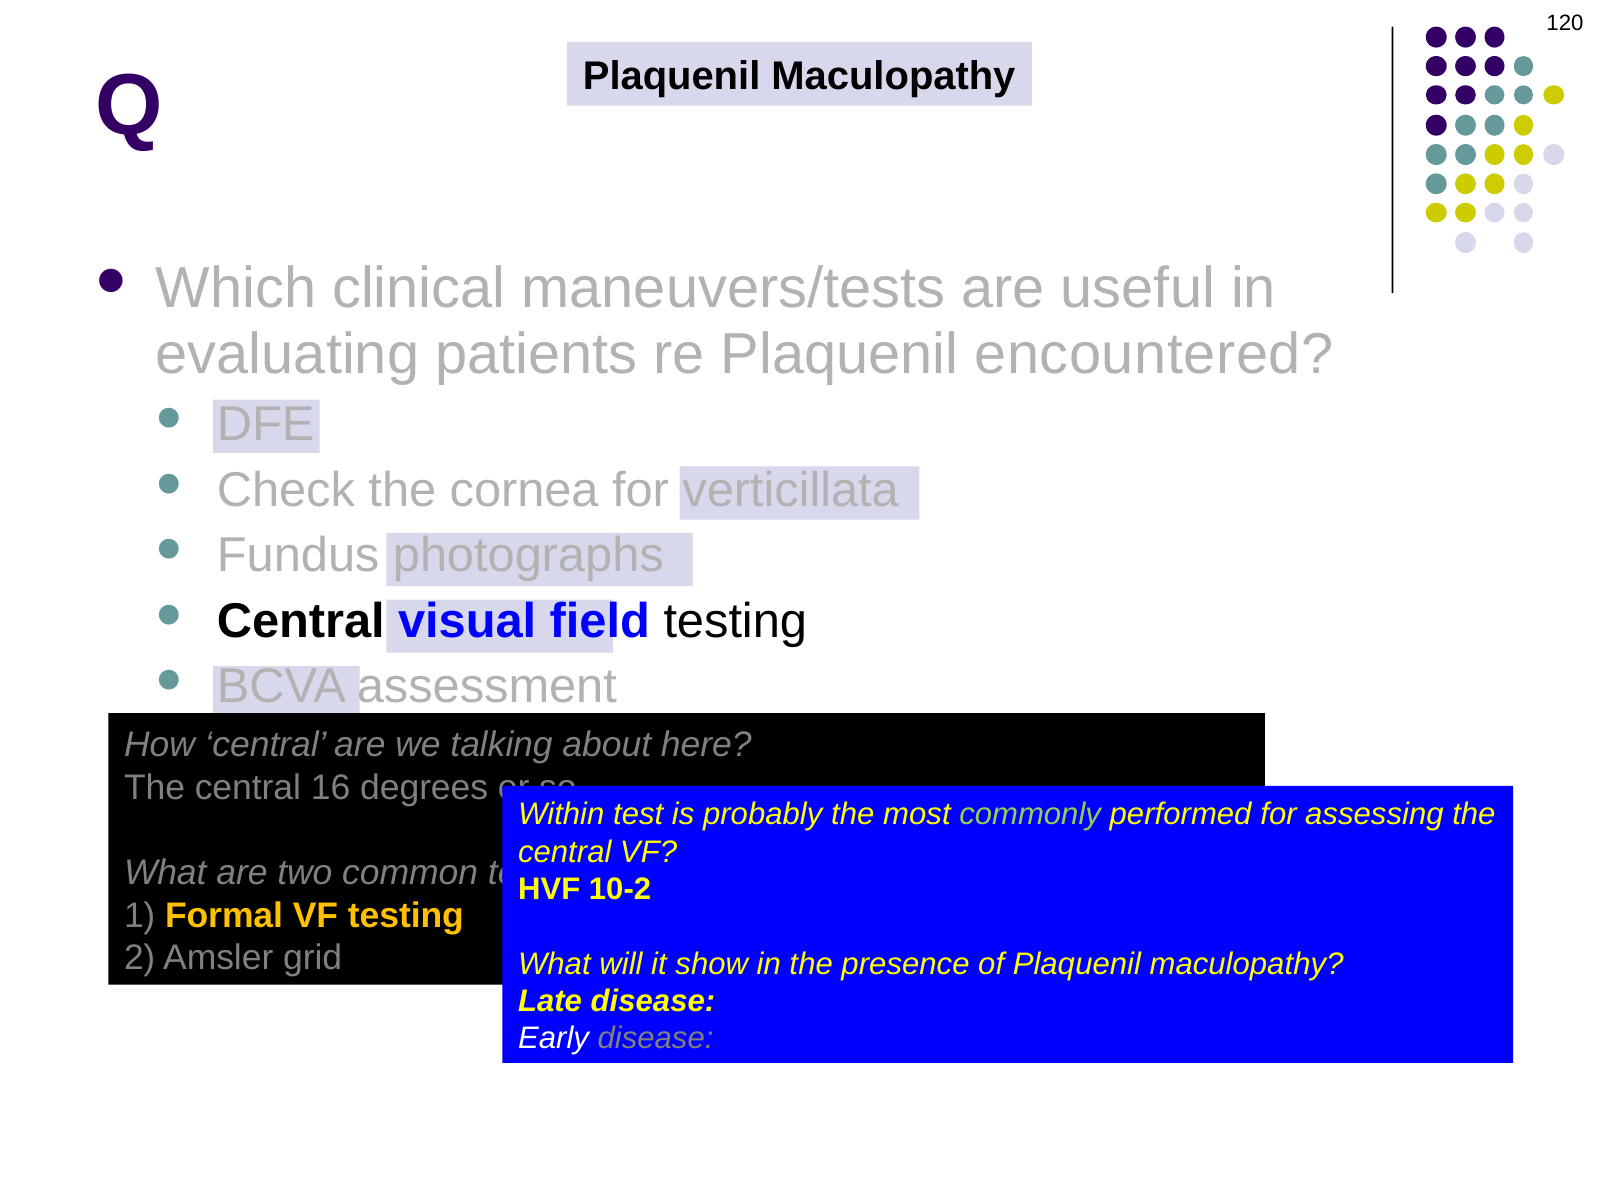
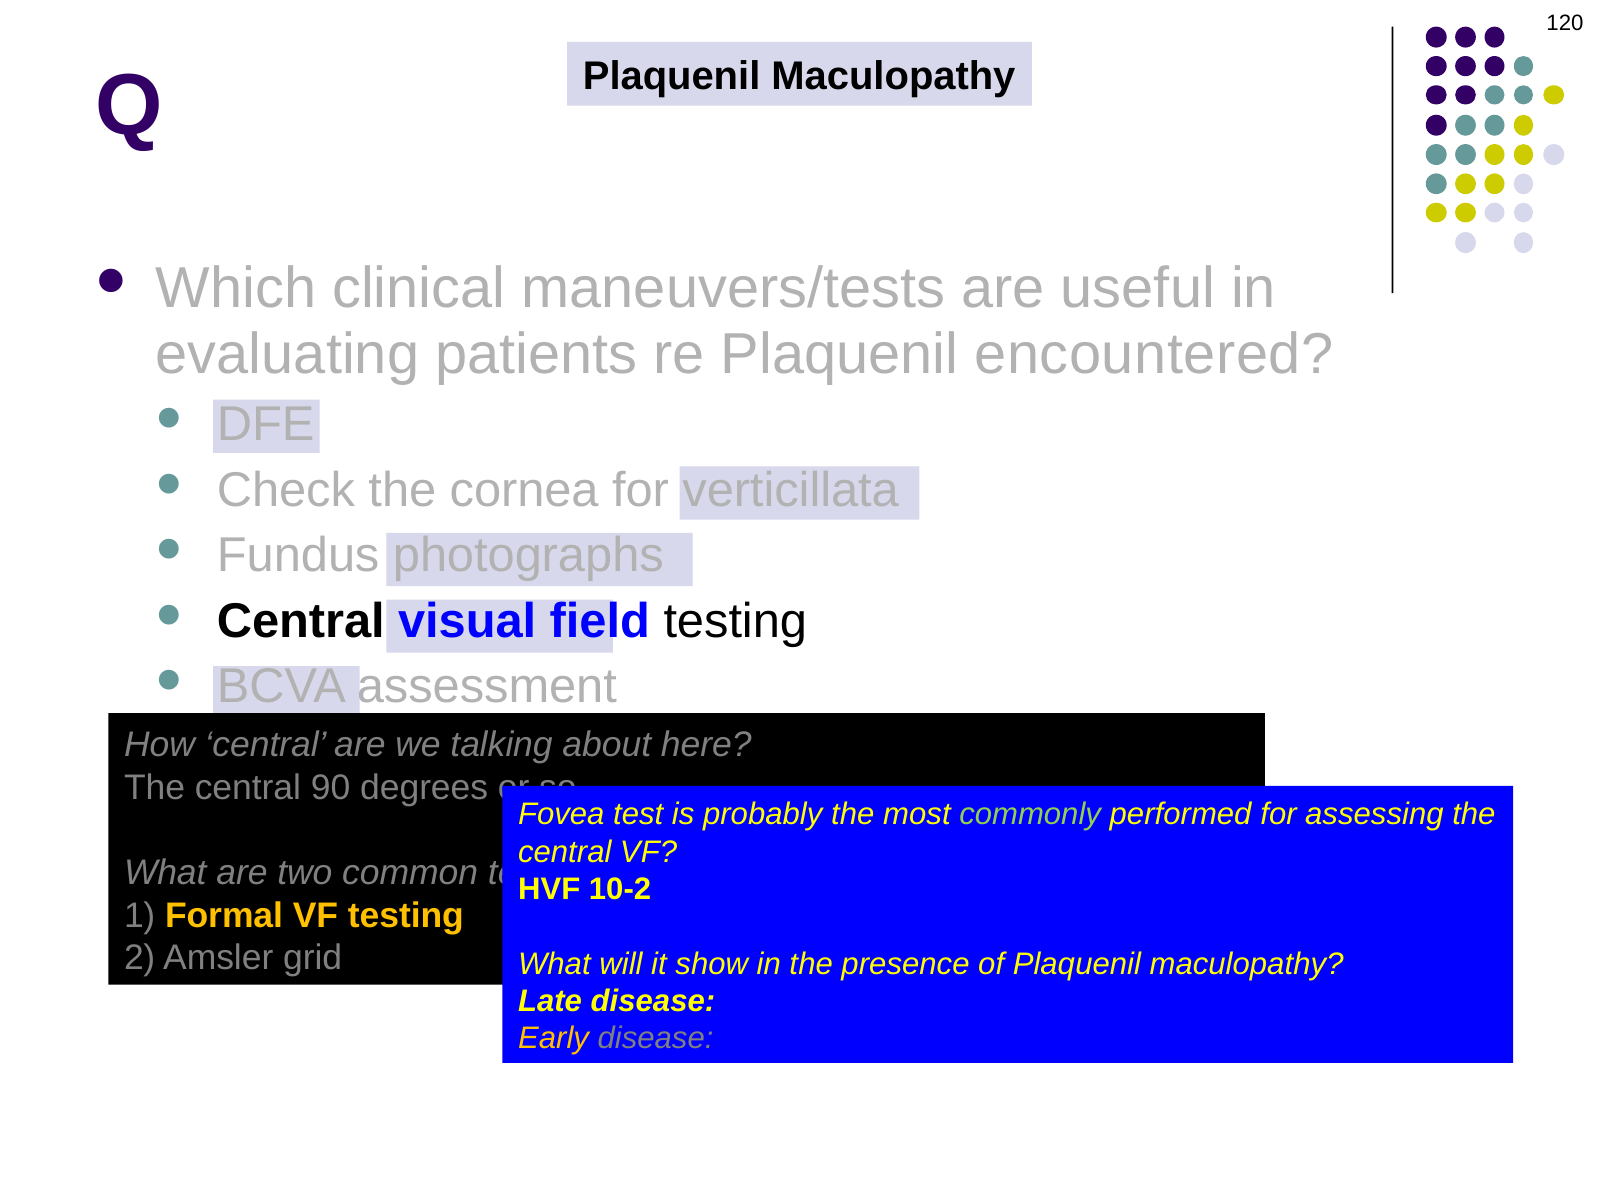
16: 16 -> 90
Within: Within -> Fovea
Early colour: white -> yellow
